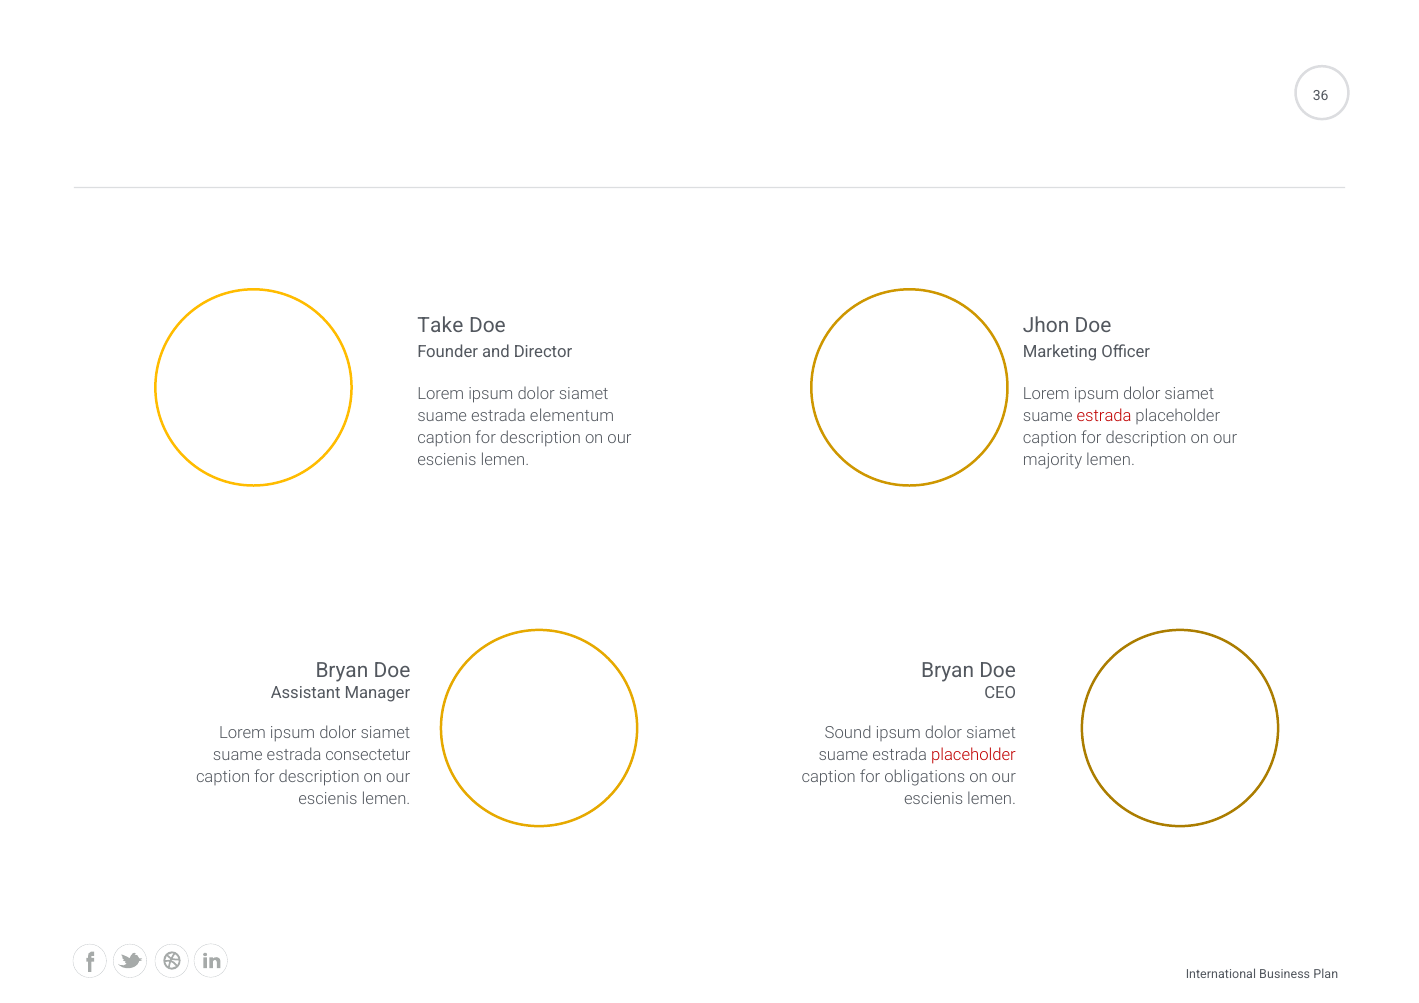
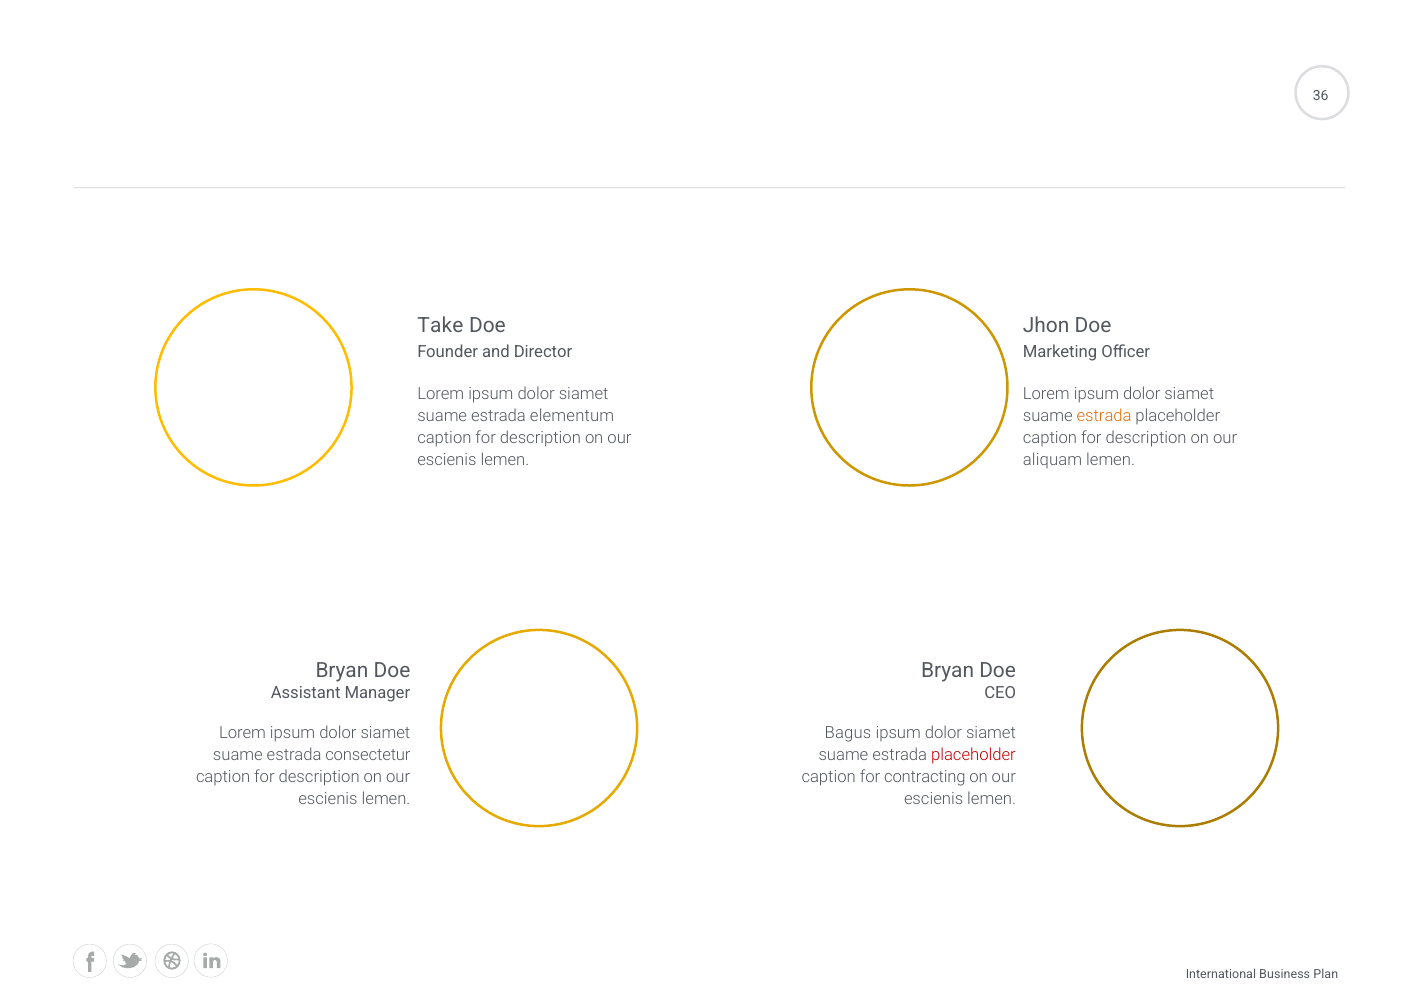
estrada at (1104, 416) colour: red -> orange
majority: majority -> aliquam
Sound: Sound -> Bagus
obligations: obligations -> contracting
